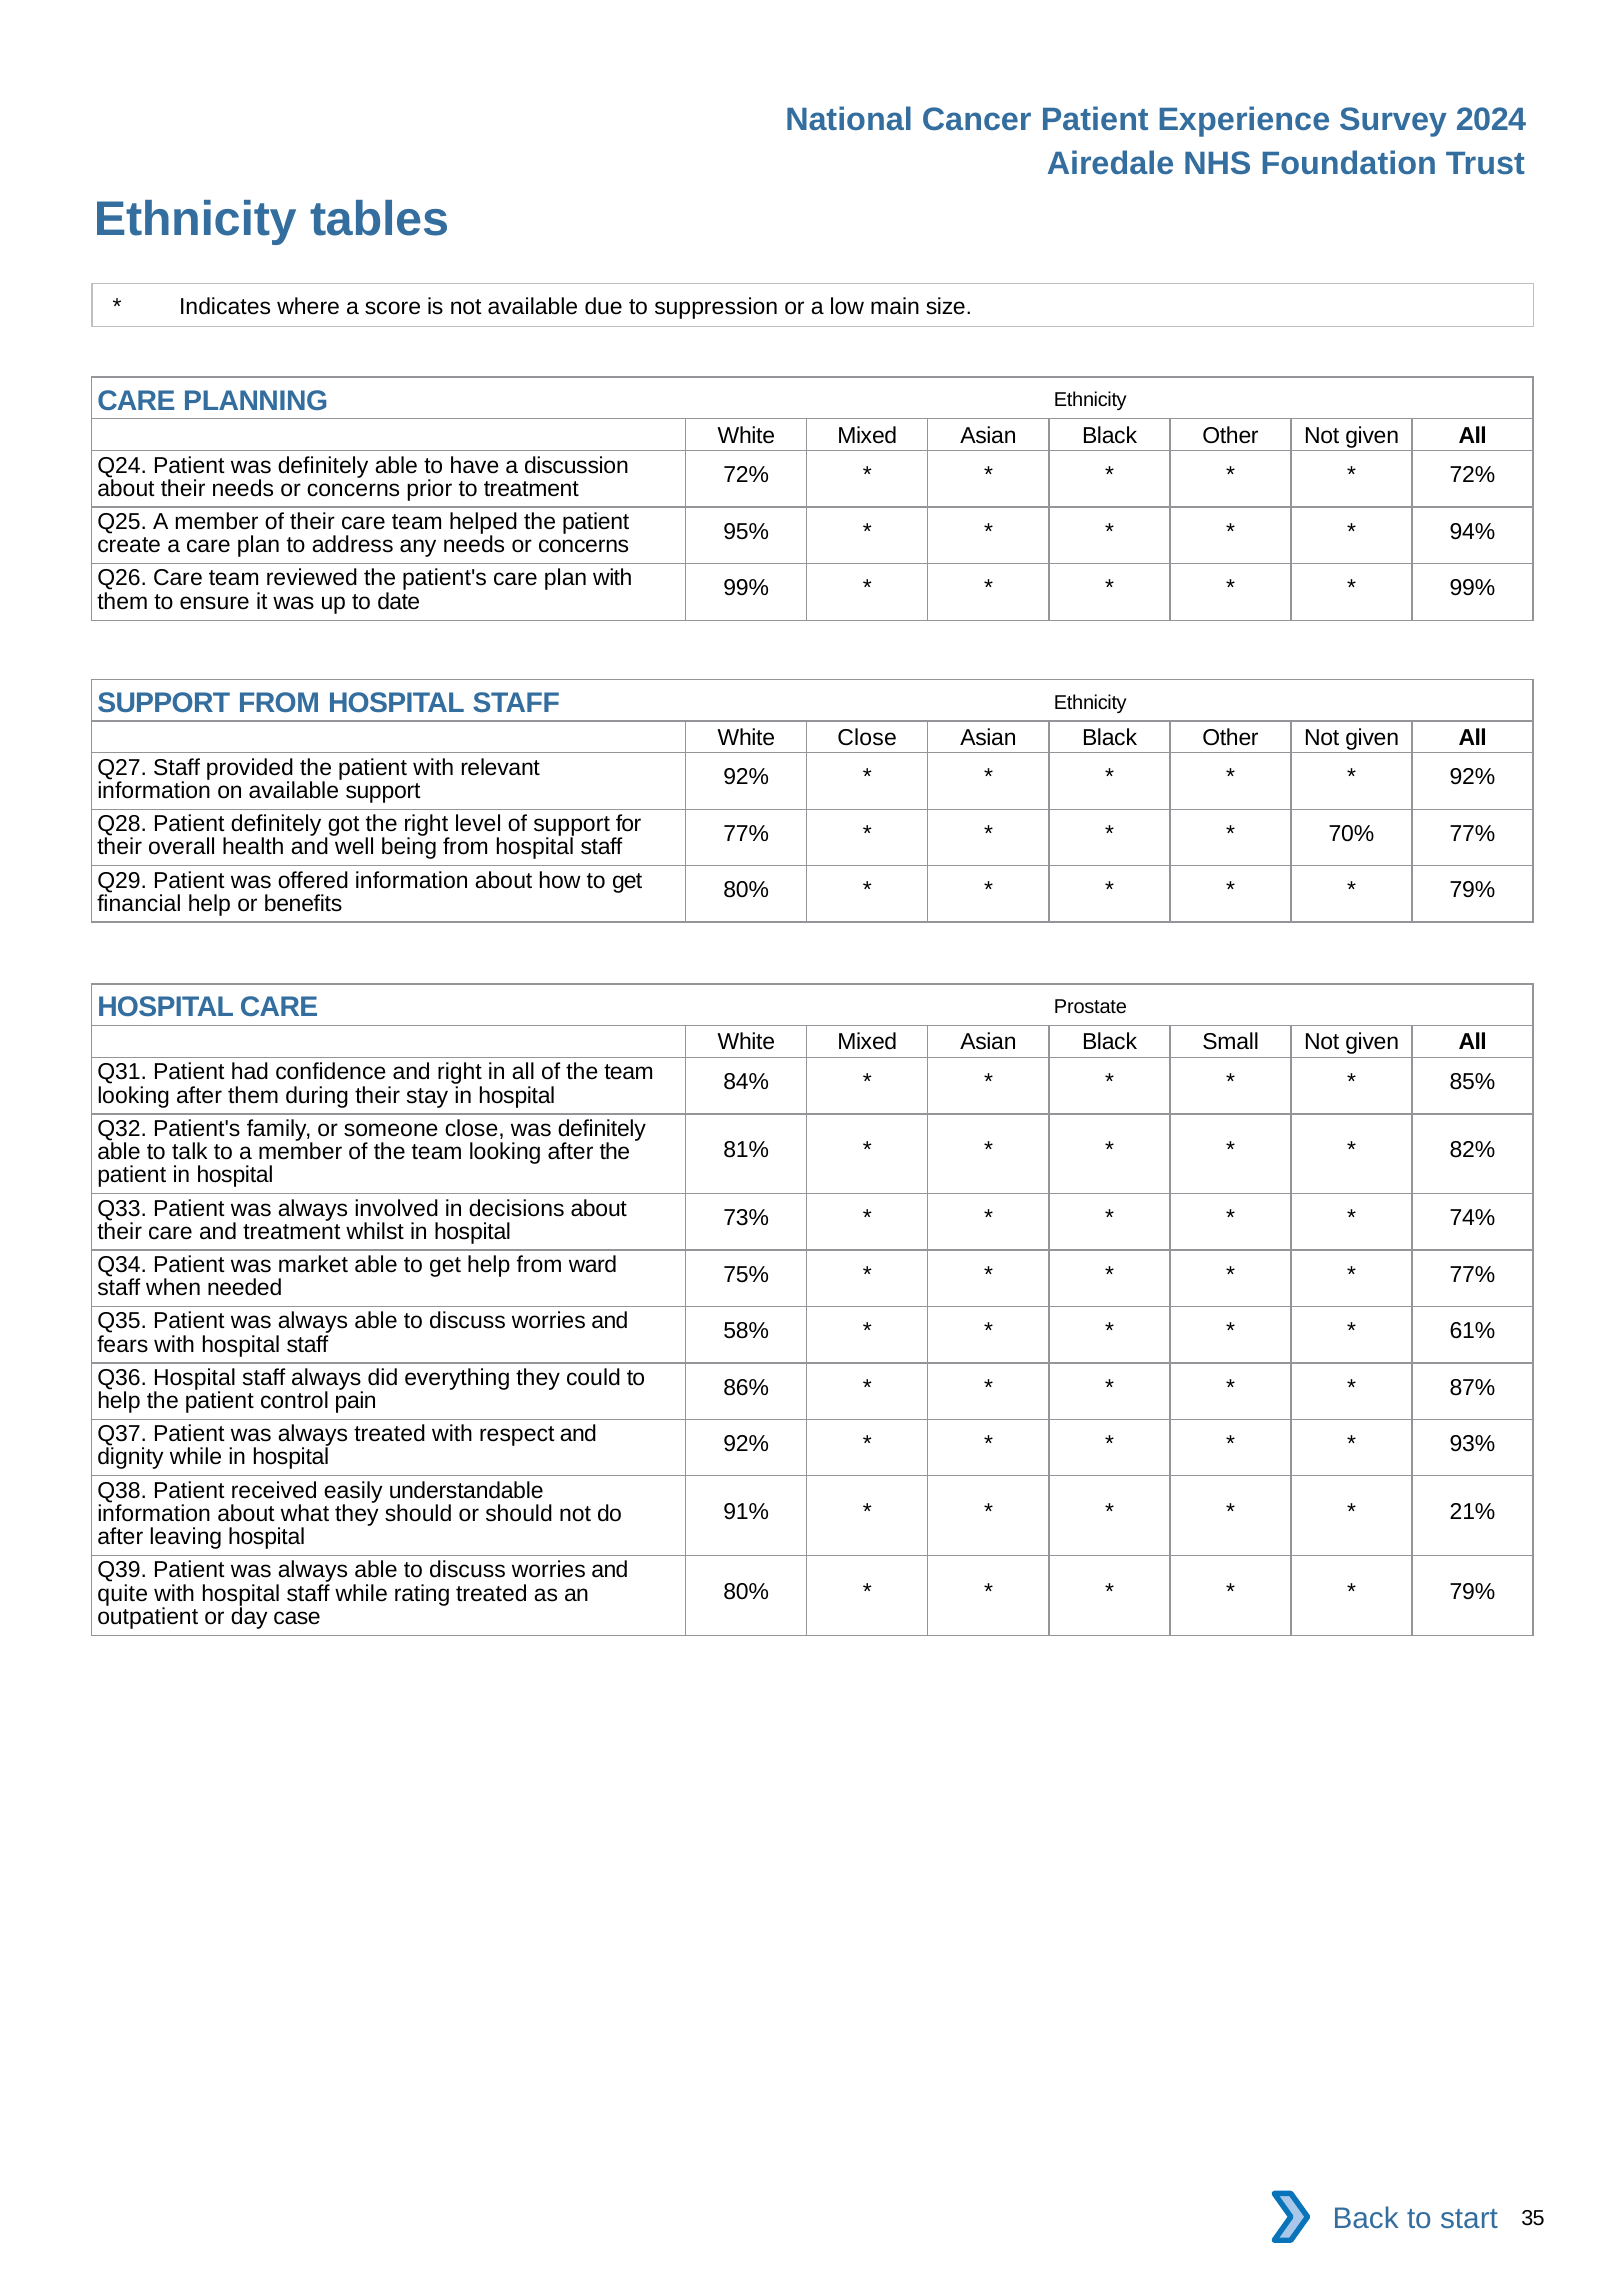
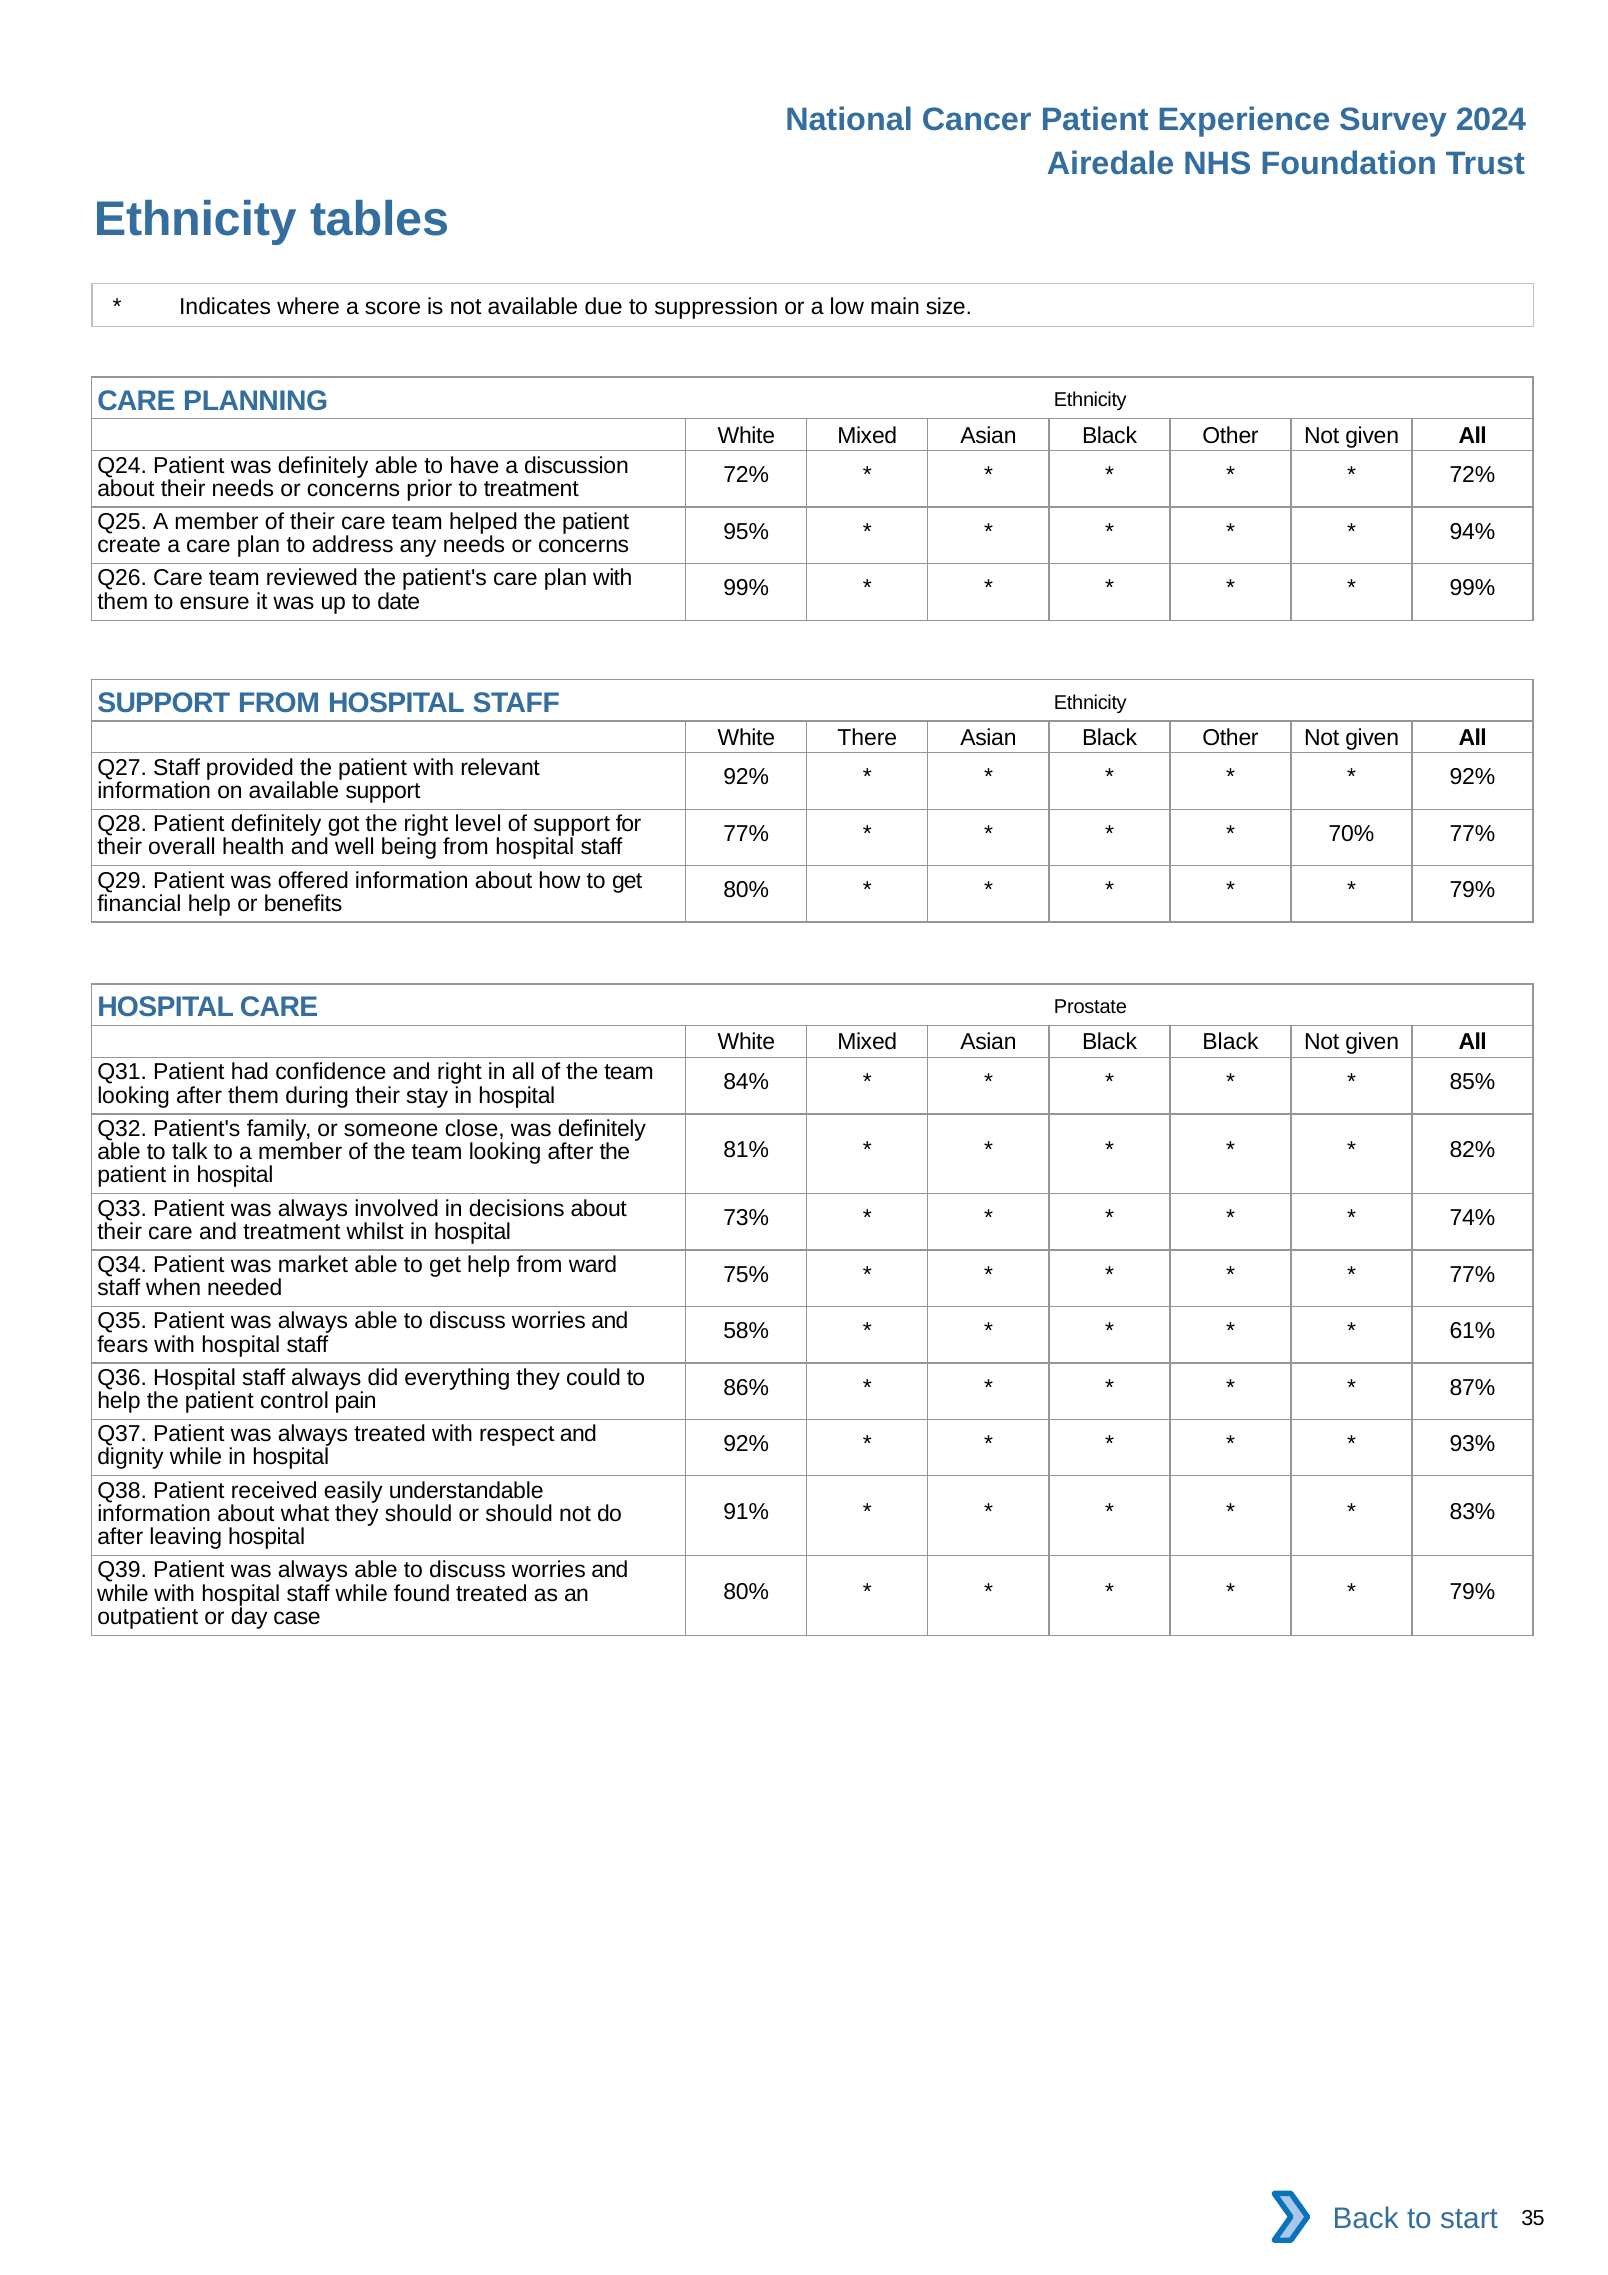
White Close: Close -> There
Black Small: Small -> Black
21%: 21% -> 83%
quite at (123, 1594): quite -> while
rating: rating -> found
